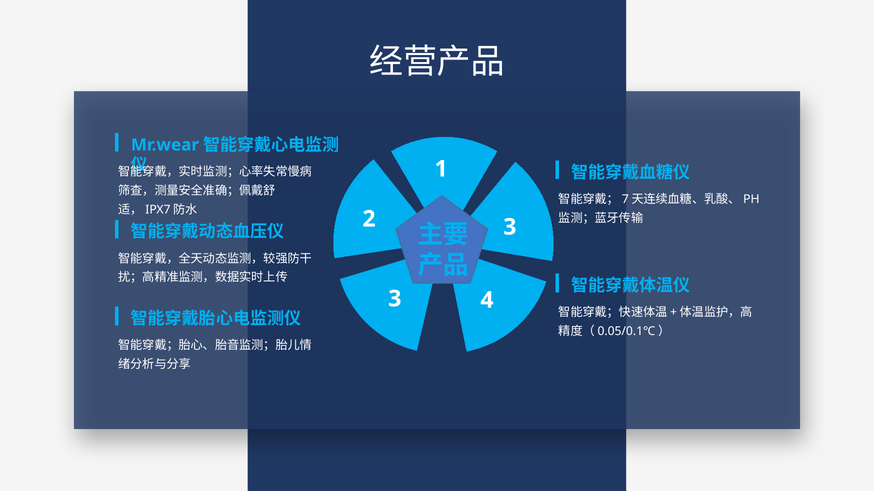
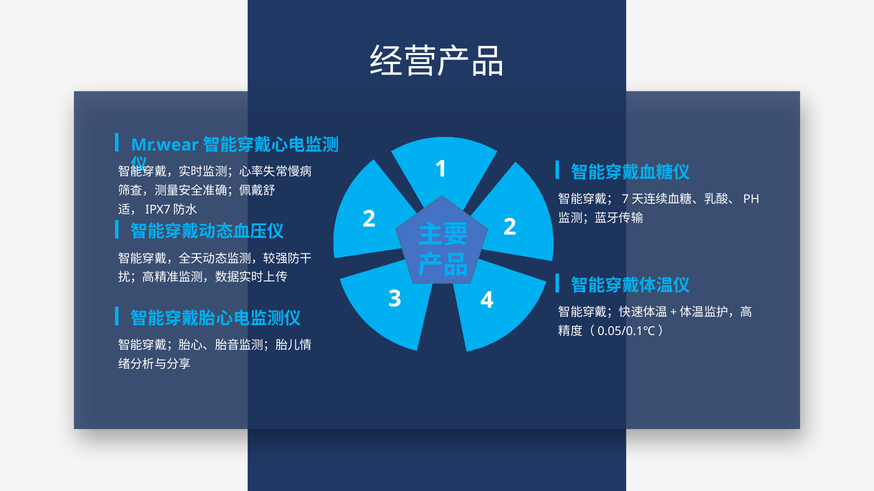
2 3: 3 -> 2
